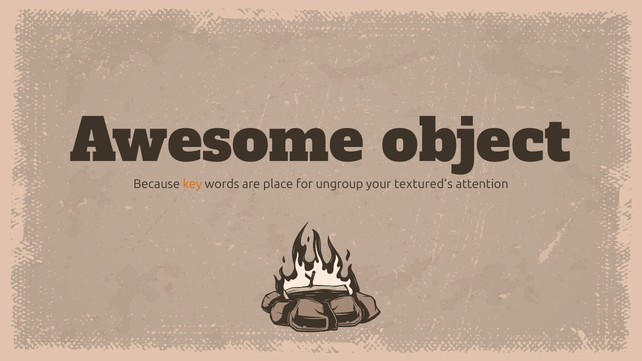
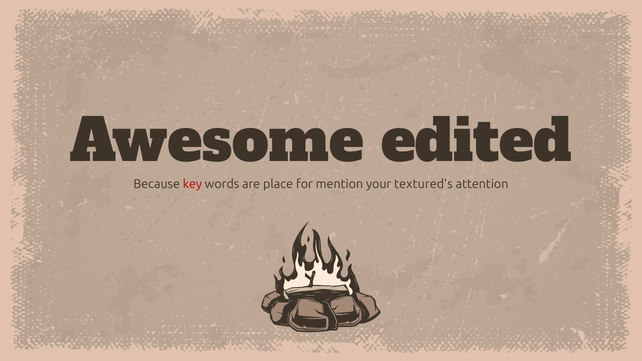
object: object -> edited
key colour: orange -> red
ungroup: ungroup -> mention
